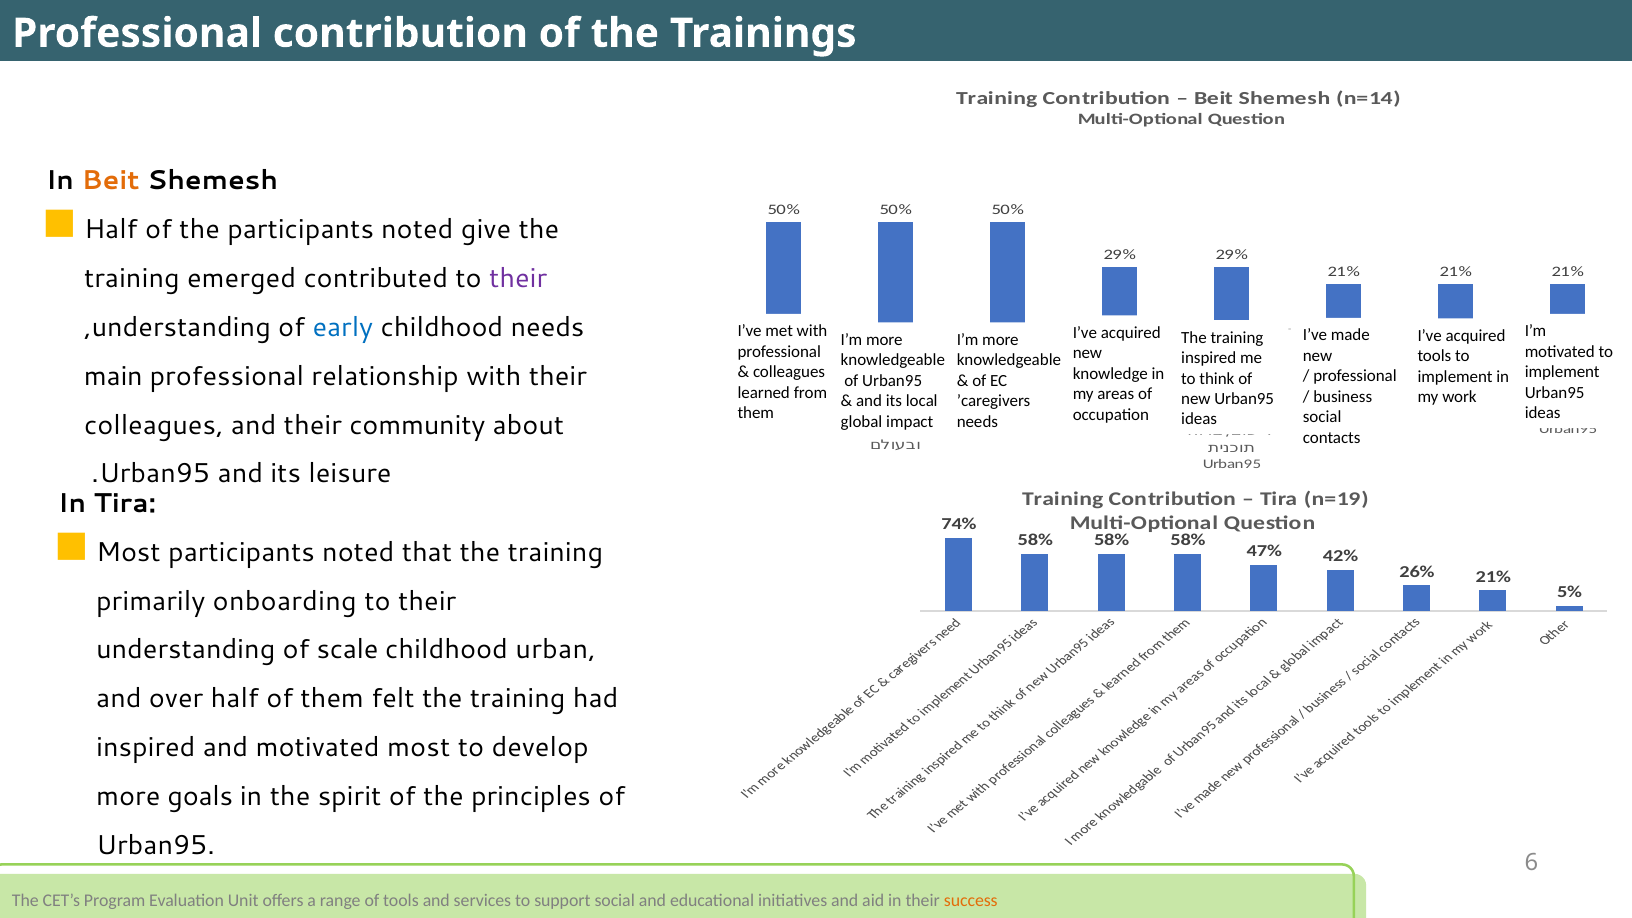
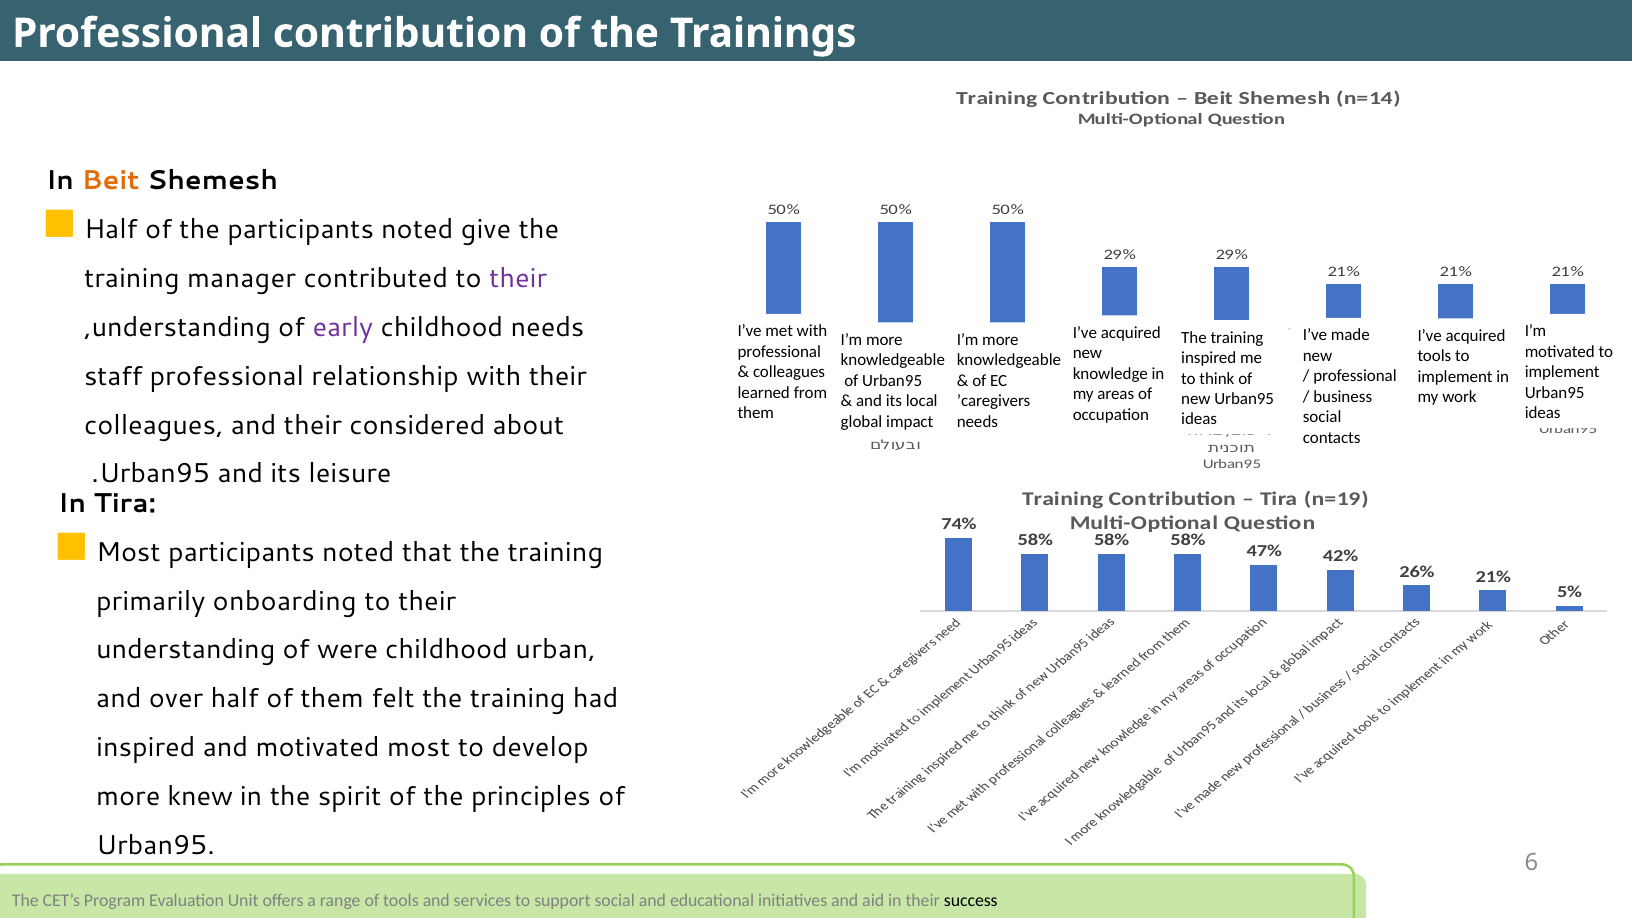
emerged: emerged -> manager
early colour: blue -> purple
main: main -> staff
community: community -> considered
scale: scale -> were
goals: goals -> knew
success colour: orange -> black
